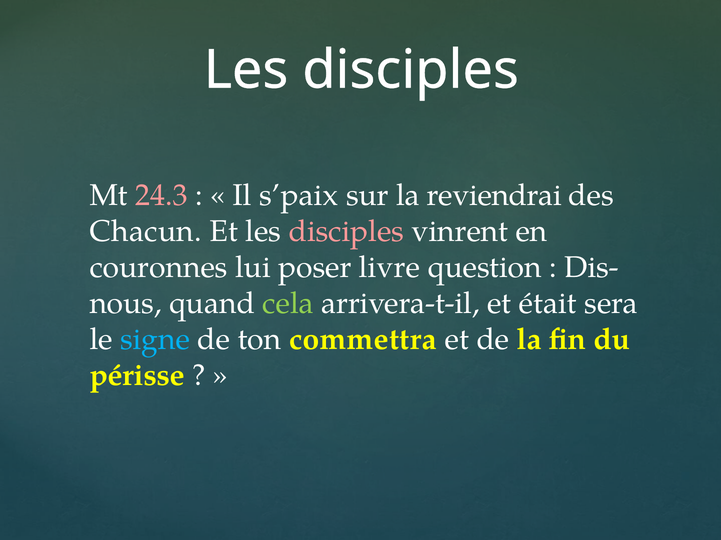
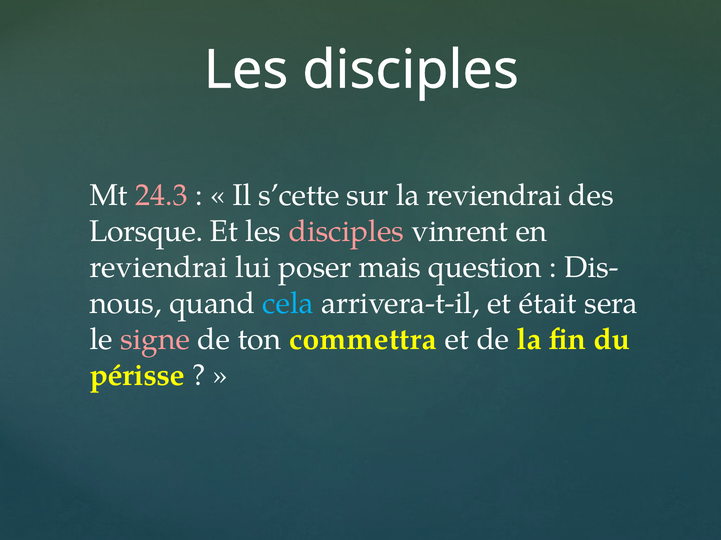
s’paix: s’paix -> s’cette
Chacun: Chacun -> Lorsque
couronnes at (159, 268): couronnes -> reviendrai
livre: livre -> mais
cela colour: light green -> light blue
signe colour: light blue -> pink
